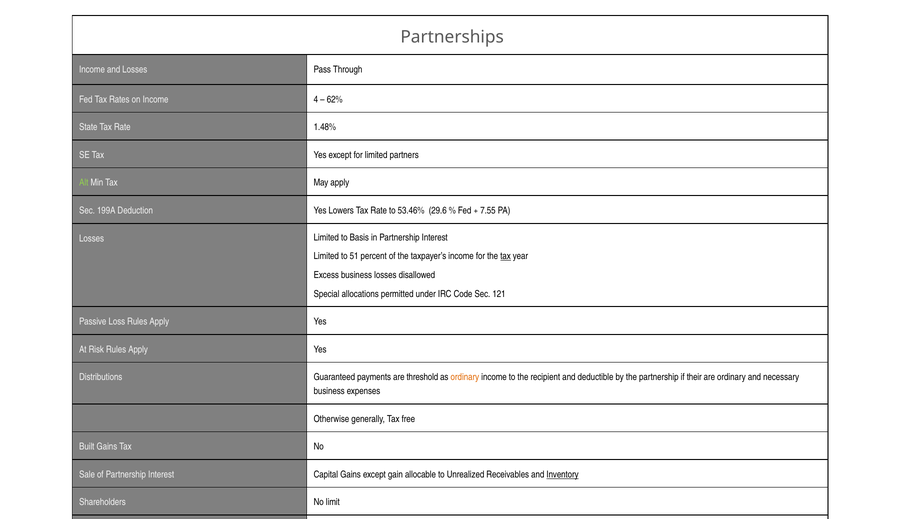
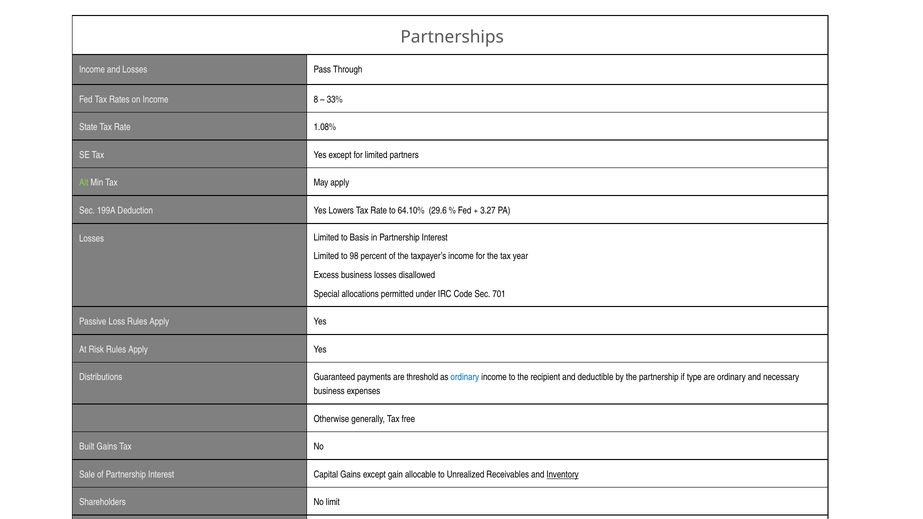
4: 4 -> 8
62%: 62% -> 33%
1.48%: 1.48% -> 1.08%
53.46%: 53.46% -> 64.10%
7.55: 7.55 -> 3.27
51: 51 -> 98
tax at (506, 256) underline: present -> none
121: 121 -> 701
ordinary at (465, 377) colour: orange -> blue
their: their -> type
